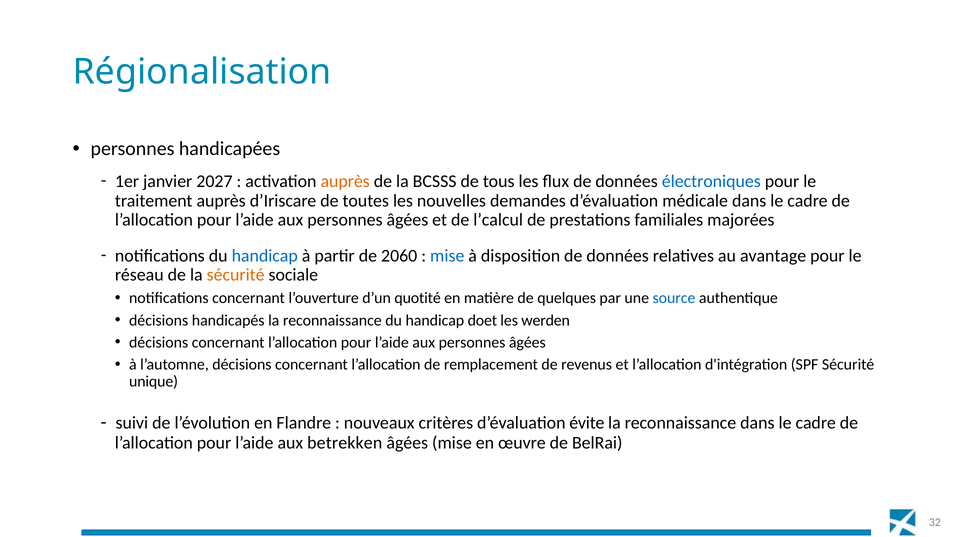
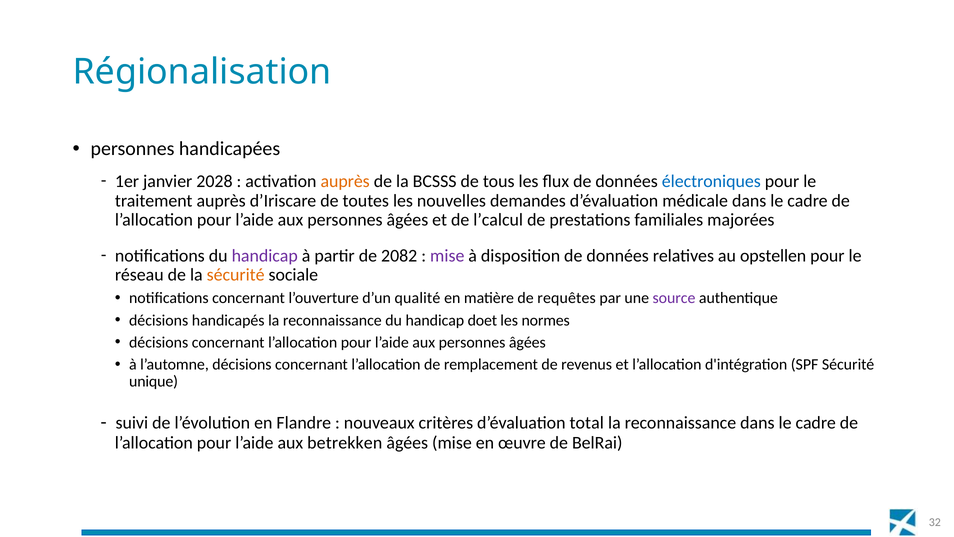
2027: 2027 -> 2028
handicap at (265, 255) colour: blue -> purple
2060: 2060 -> 2082
mise at (447, 255) colour: blue -> purple
avantage: avantage -> opstellen
quotité: quotité -> qualité
quelques: quelques -> requêtes
source colour: blue -> purple
werden: werden -> normes
évite: évite -> total
